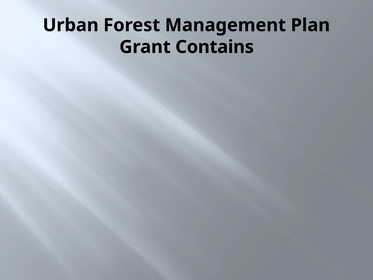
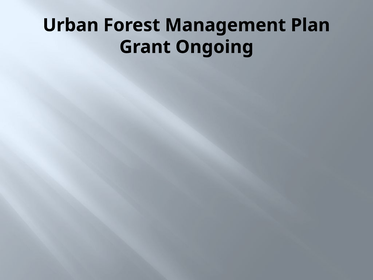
Contains: Contains -> Ongoing
